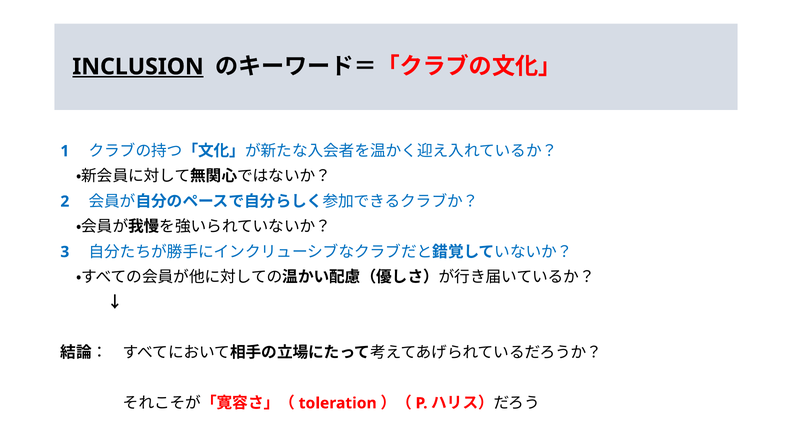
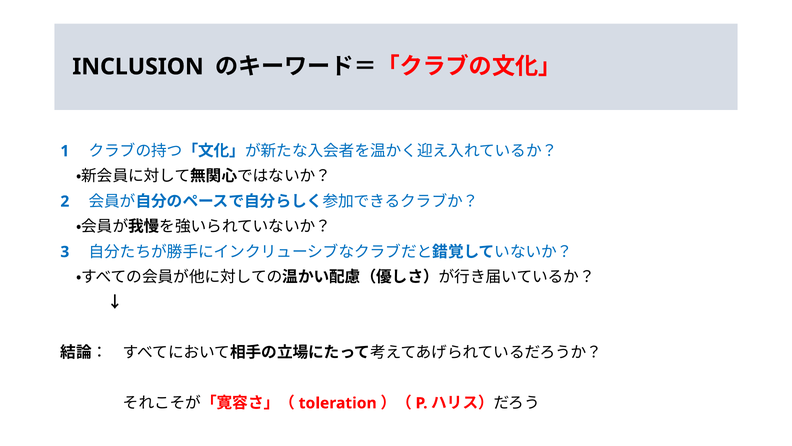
INCLUSION underline: present -> none
